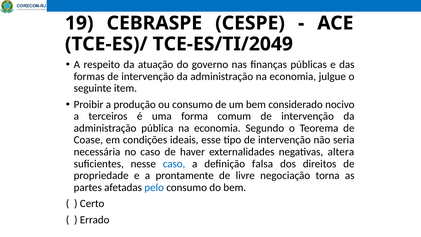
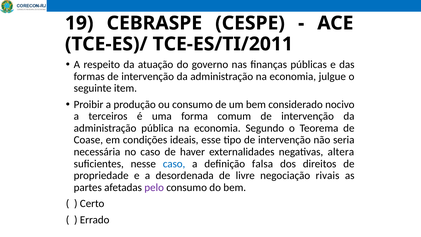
TCE-ES/TI/2049: TCE-ES/TI/2049 -> TCE-ES/TI/2011
prontamente: prontamente -> desordenada
torna: torna -> rivais
pelo colour: blue -> purple
